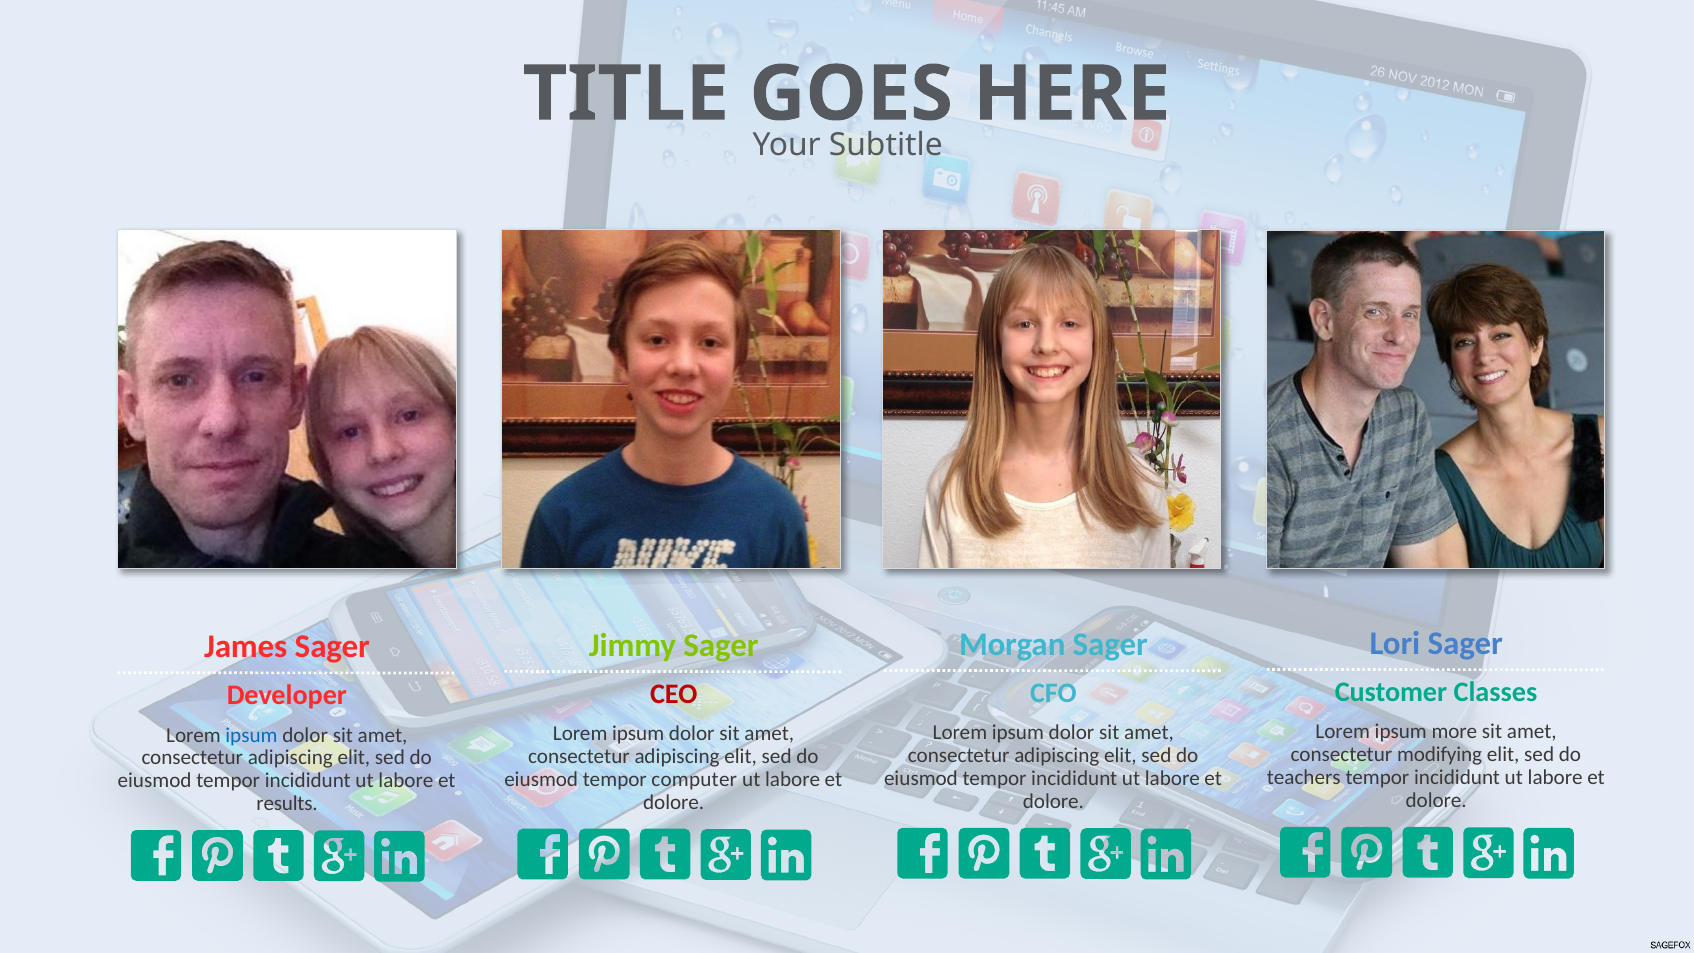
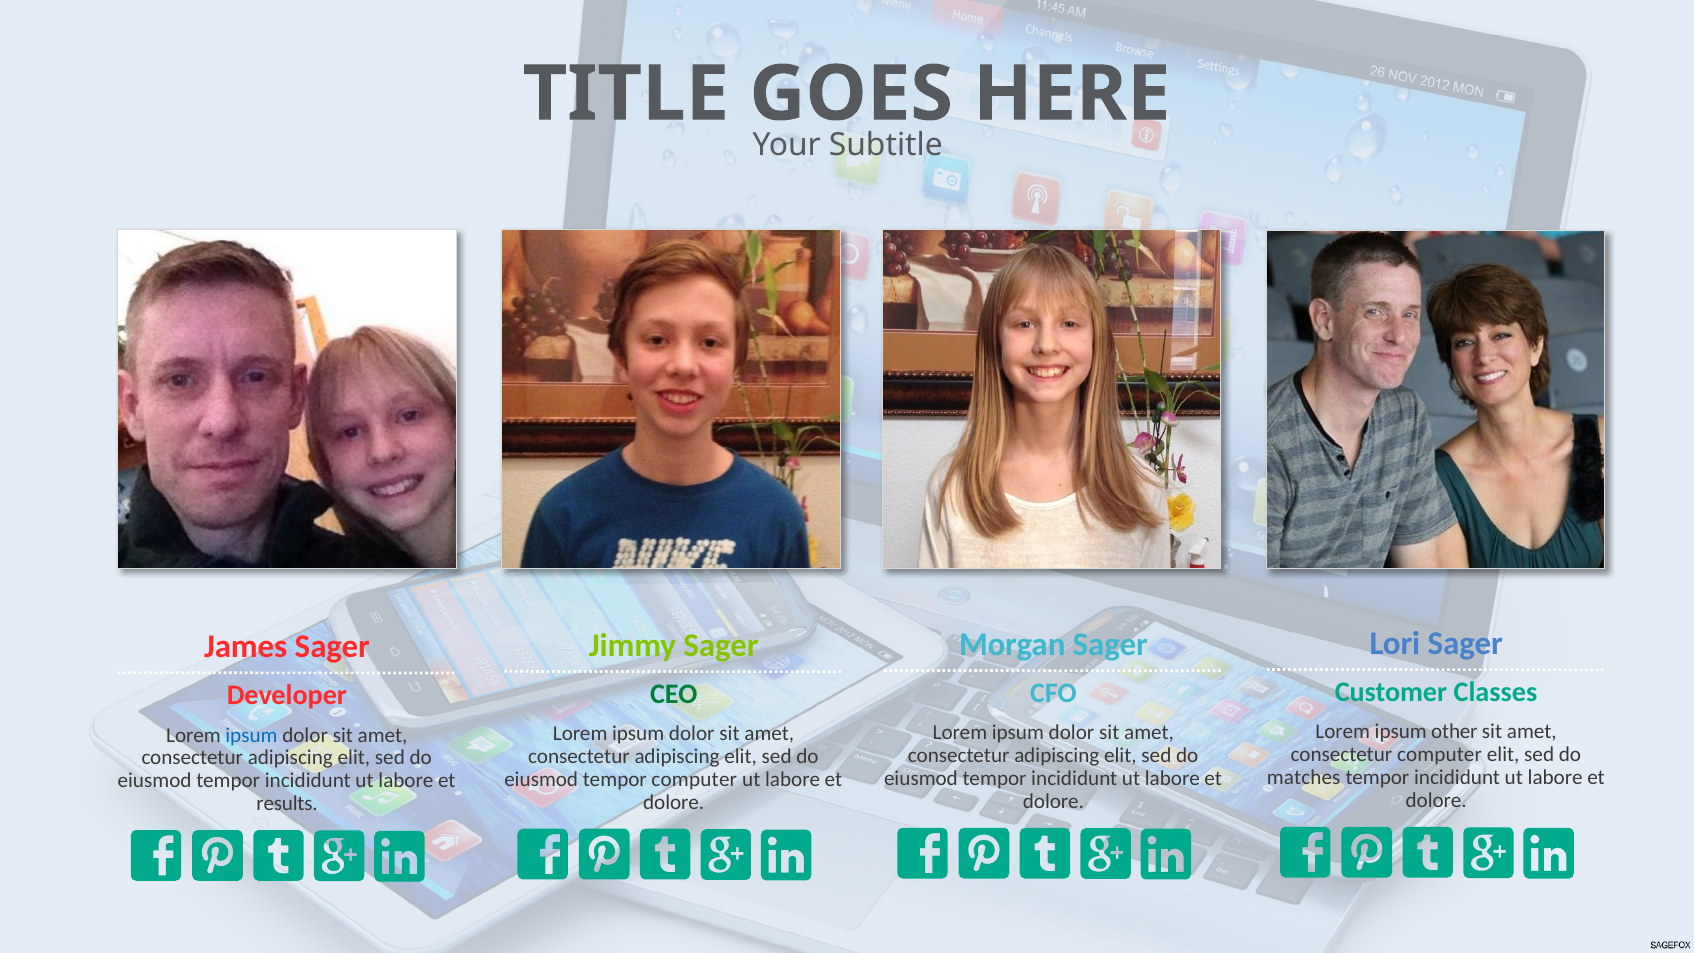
CEO colour: red -> green
more: more -> other
consectetur modifying: modifying -> computer
teachers: teachers -> matches
